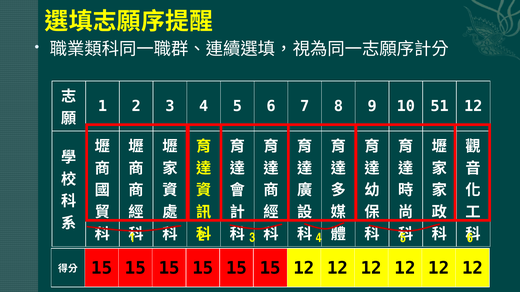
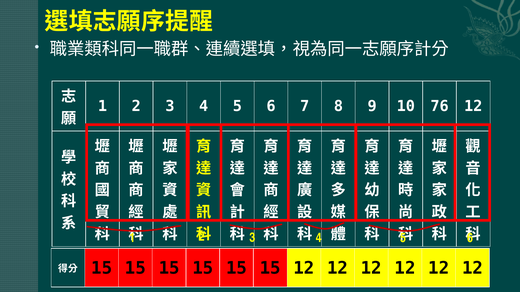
51: 51 -> 76
